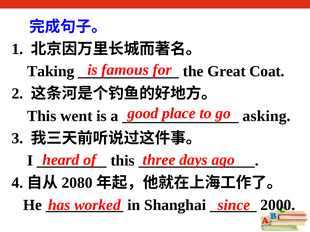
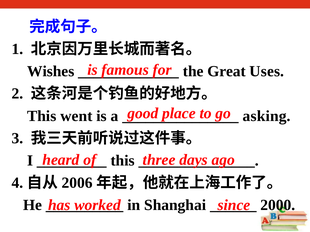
Taking: Taking -> Wishes
Coat: Coat -> Uses
2080: 2080 -> 2006
